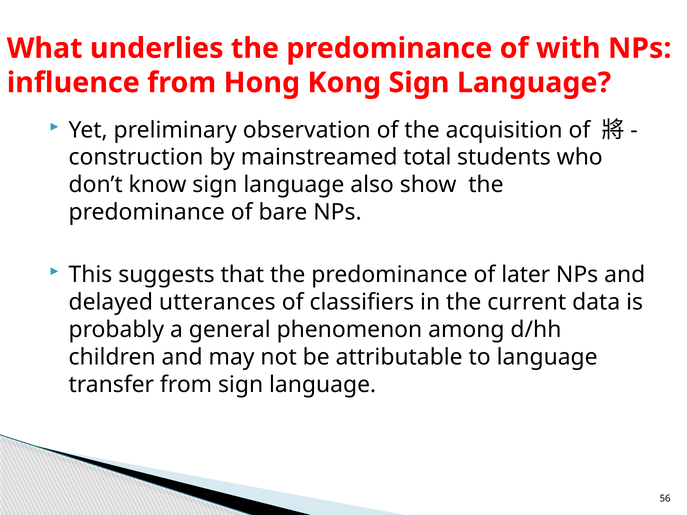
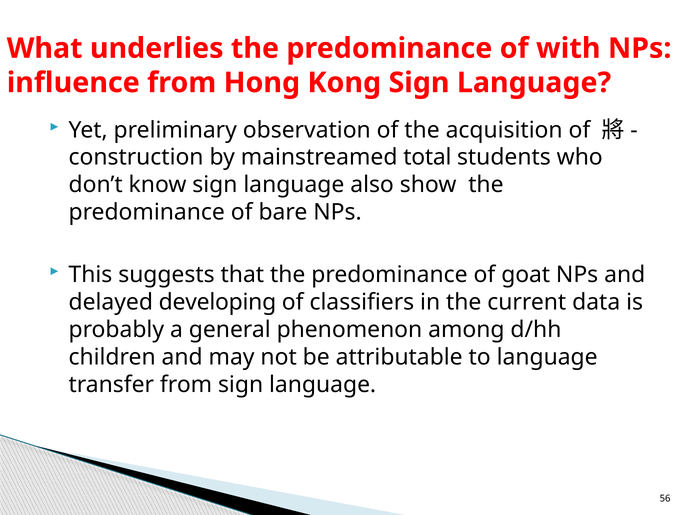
later: later -> goat
utterances: utterances -> developing
